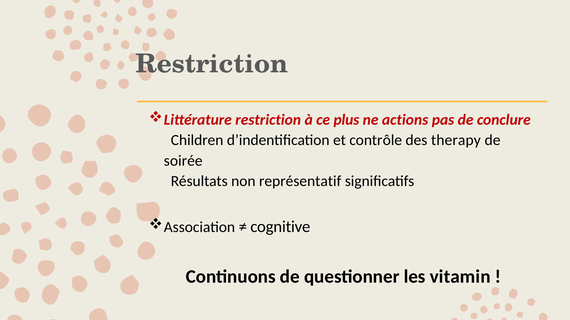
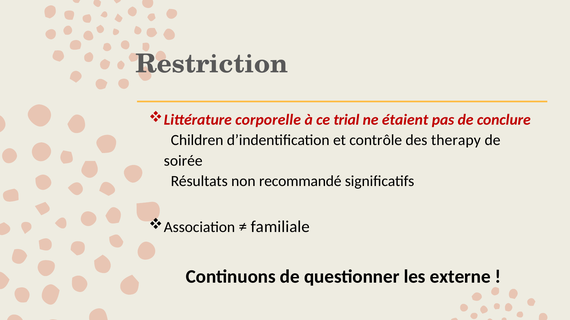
Littérature restriction: restriction -> corporelle
plus: plus -> trial
actions: actions -> étaient
représentatif: représentatif -> recommandé
cognitive: cognitive -> familiale
vitamin: vitamin -> externe
